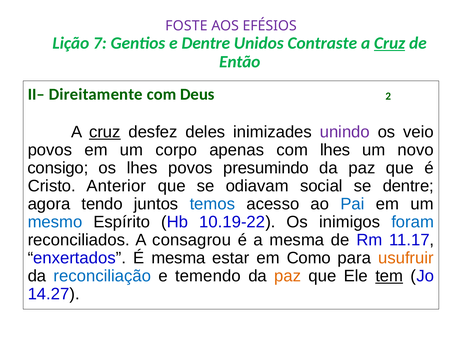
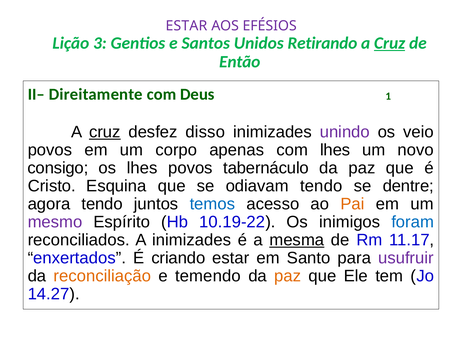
FOSTE at (186, 26): FOSTE -> ESTAR
7: 7 -> 3
e Dentre: Dentre -> Santos
Contraste: Contraste -> Retirando
2: 2 -> 1
deles: deles -> disso
presumindo: presumindo -> tabernáculo
Anterior: Anterior -> Esquina
odiavam social: social -> tendo
Pai colour: blue -> orange
mesmo colour: blue -> purple
A consagrou: consagrou -> inimizades
mesma at (297, 240) underline: none -> present
É mesma: mesma -> criando
Como: Como -> Santo
usufruir colour: orange -> purple
reconciliação colour: blue -> orange
tem underline: present -> none
